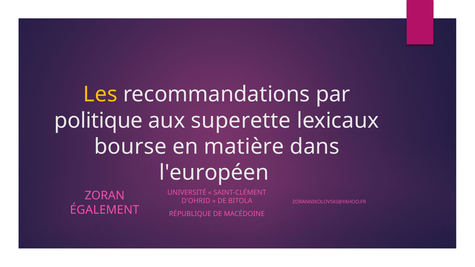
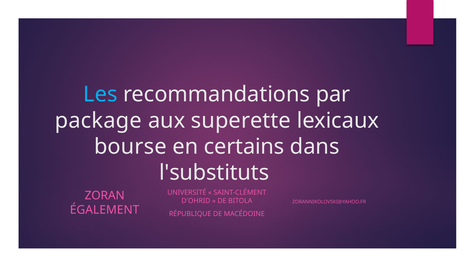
Les colour: yellow -> light blue
politique: politique -> package
matière: matière -> certains
l'européen: l'européen -> l'substituts
